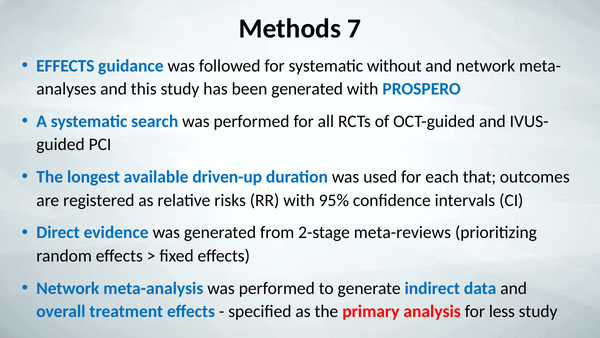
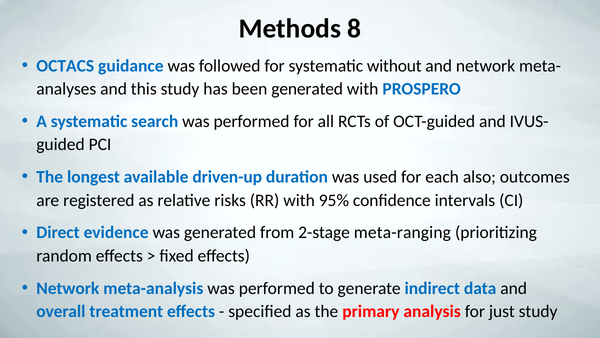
7: 7 -> 8
EFFECTS at (65, 66): EFFECTS -> OCTACS
that: that -> also
meta-reviews: meta-reviews -> meta-ranging
less: less -> just
